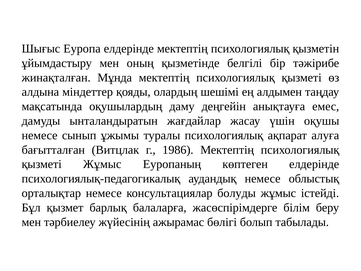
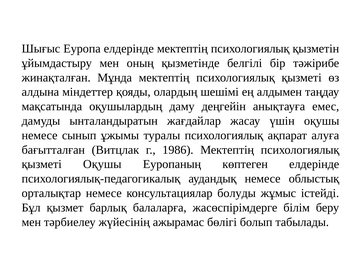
қызметі Жұмыс: Жұмыс -> Оқушы
